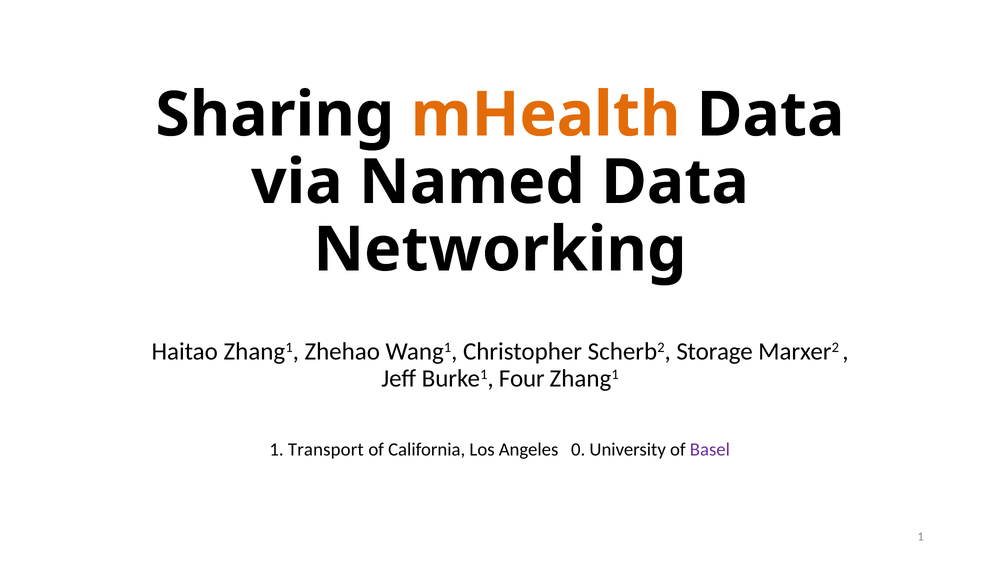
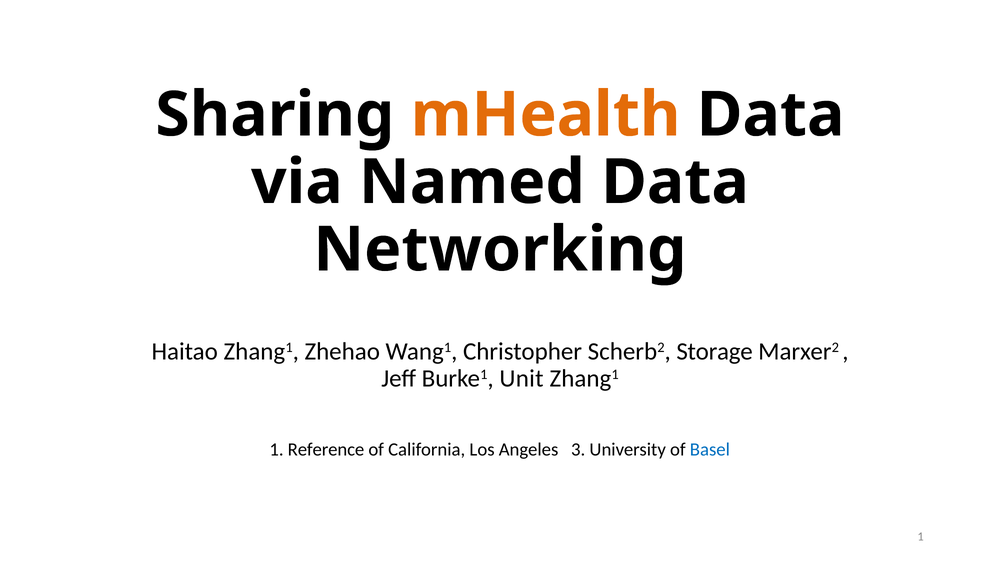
Four: Four -> Unit
Transport: Transport -> Reference
0: 0 -> 3
Basel colour: purple -> blue
